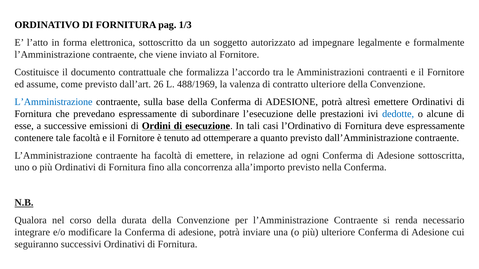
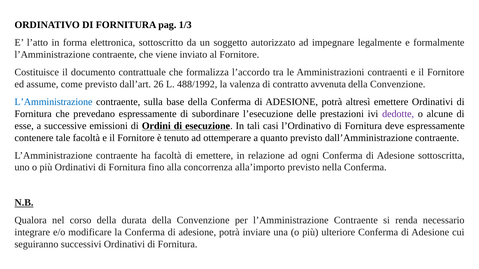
488/1969: 488/1969 -> 488/1992
contratto ulteriore: ulteriore -> avvenuta
dedotte colour: blue -> purple
